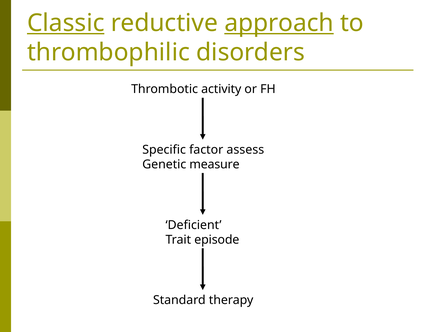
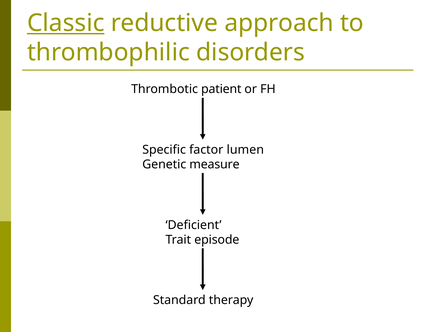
approach underline: present -> none
activity: activity -> patient
assess: assess -> lumen
